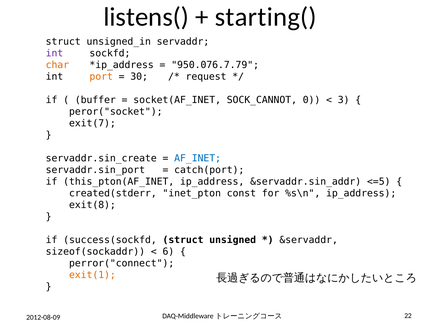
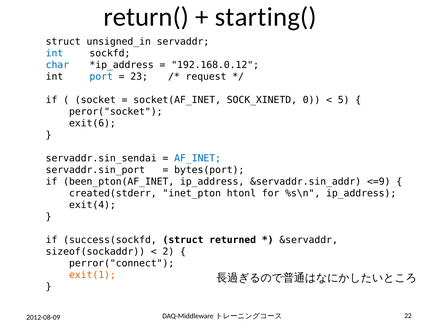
listens(: listens( -> return(
int at (54, 53) colour: purple -> blue
char colour: orange -> blue
950.076.7.79: 950.076.7.79 -> 192.168.0.12
port colour: orange -> blue
30: 30 -> 23
buffer: buffer -> socket
SOCK_CANNOT: SOCK_CANNOT -> SOCK_XINETD
3: 3 -> 5
exit(7: exit(7 -> exit(6
servaddr.sin_create: servaddr.sin_create -> servaddr.sin_sendai
catch(port: catch(port -> bytes(port
this_pton(AF_INET: this_pton(AF_INET -> been_pton(AF_INET
<=5: <=5 -> <=9
const: const -> htonl
exit(8: exit(8 -> exit(4
unsigned: unsigned -> returned
6: 6 -> 2
